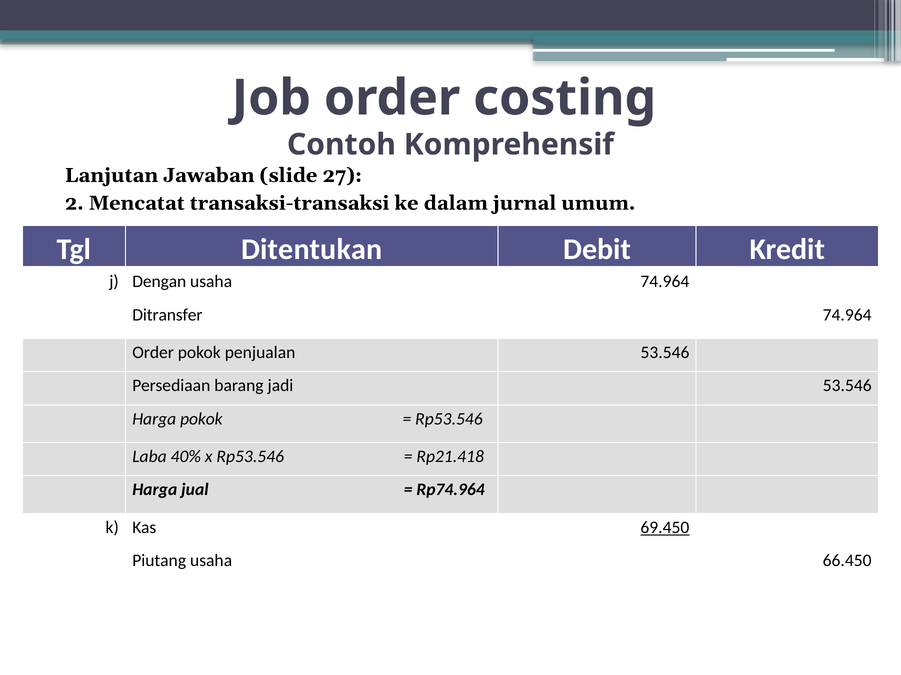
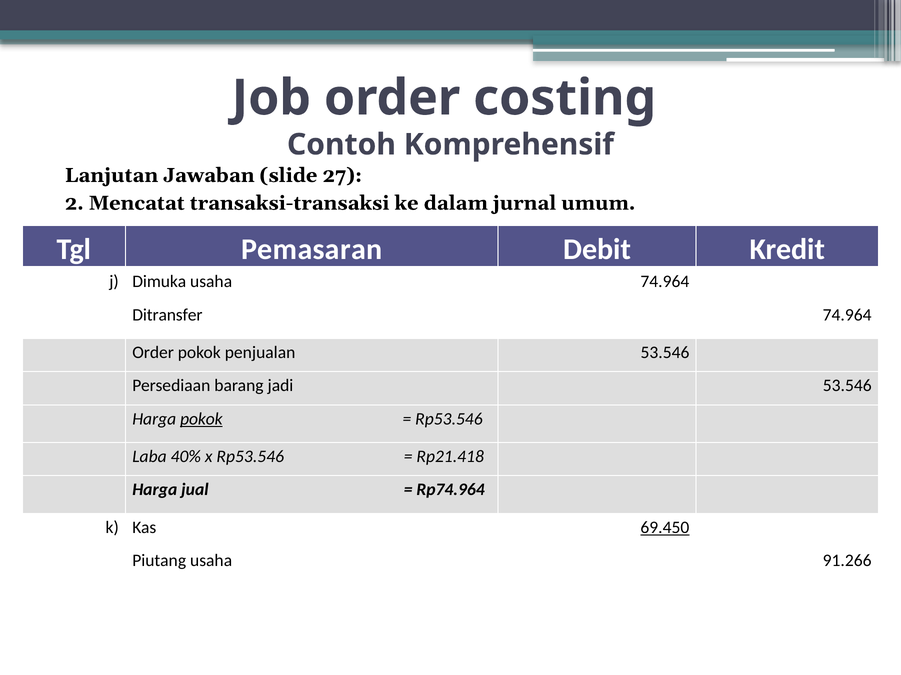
Ditentukan: Ditentukan -> Pemasaran
Dengan: Dengan -> Dimuka
pokok at (201, 419) underline: none -> present
66.450: 66.450 -> 91.266
